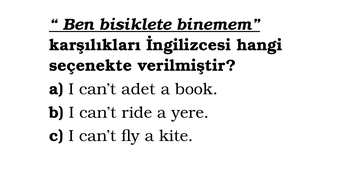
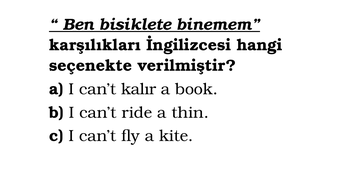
adet: adet -> kalır
yere: yere -> thin
